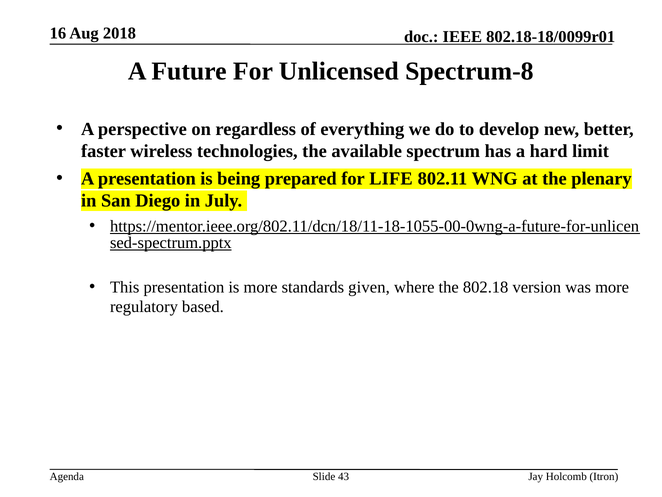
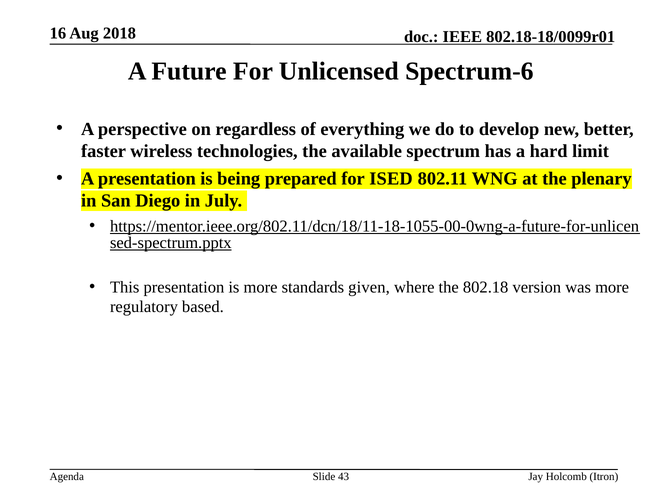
Spectrum-8: Spectrum-8 -> Spectrum-6
LIFE: LIFE -> ISED
